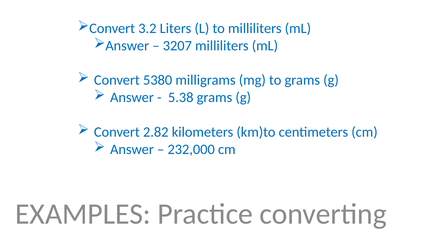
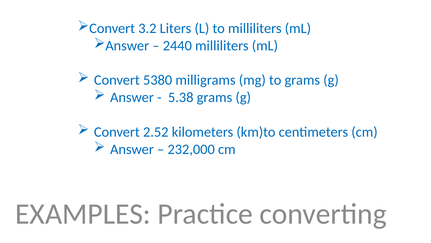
3207: 3207 -> 2440
2.82: 2.82 -> 2.52
